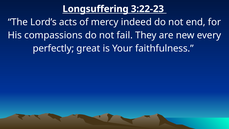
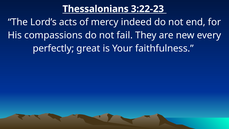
Longsuffering: Longsuffering -> Thessalonians
